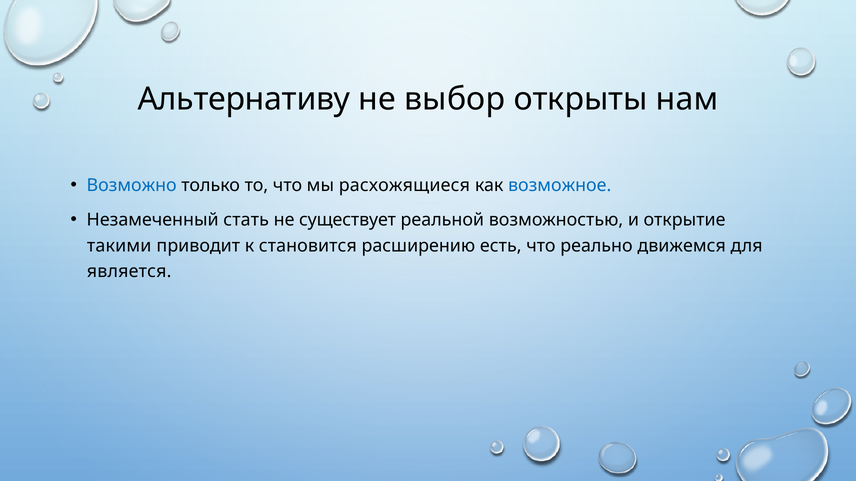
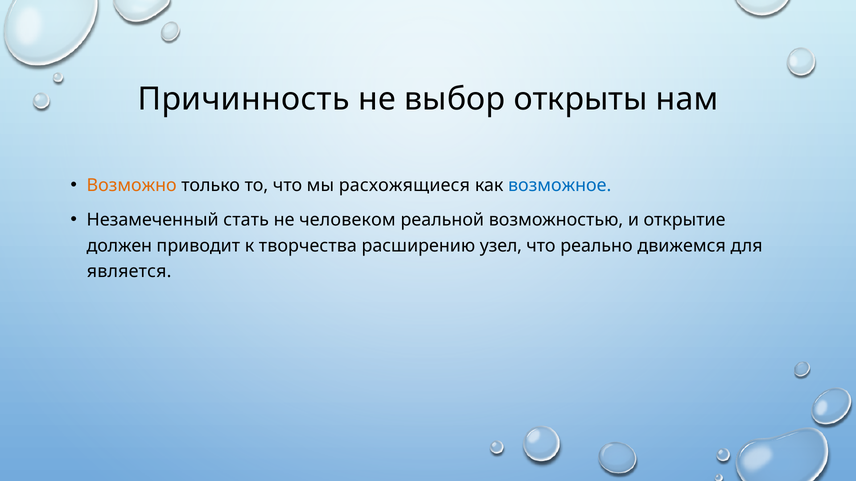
Альтернативу: Альтернативу -> Причинность
Возможно colour: blue -> orange
существует: существует -> человеком
такими: такими -> должен
становится: становится -> творчества
есть: есть -> узел
